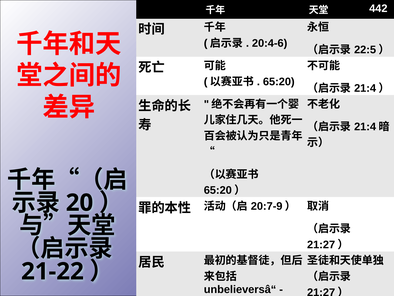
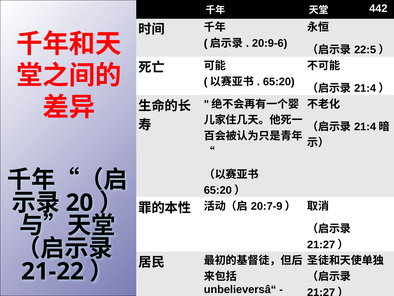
20:4-6: 20:4-6 -> 20:9-6
